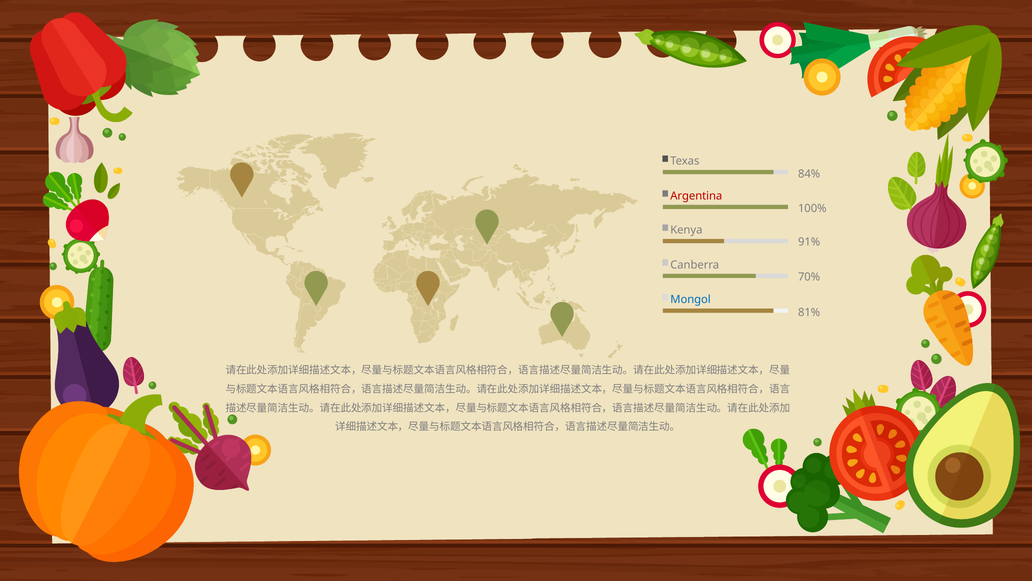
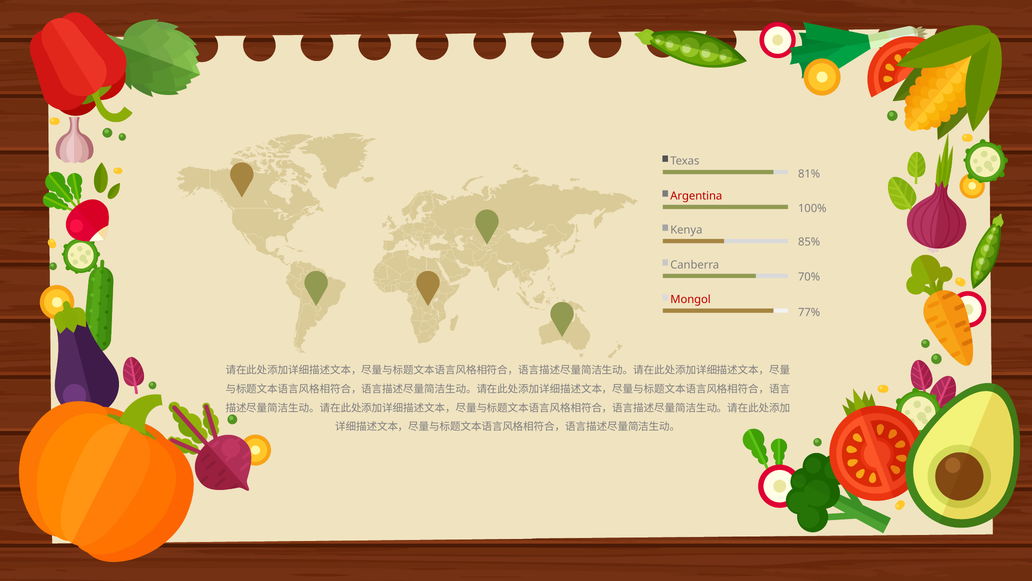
84%: 84% -> 81%
91%: 91% -> 85%
Mongol colour: blue -> red
81%: 81% -> 77%
